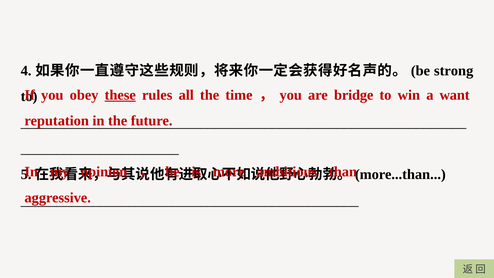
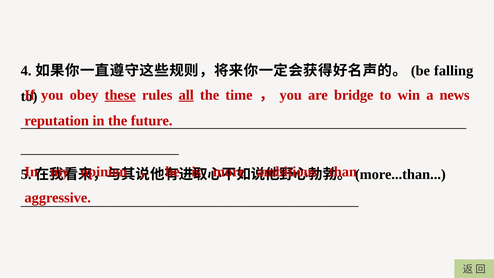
strong: strong -> falling
all underline: none -> present
want: want -> news
